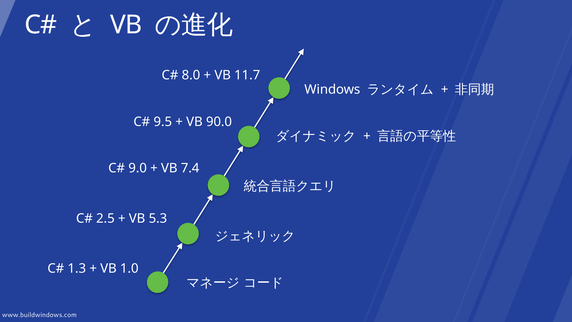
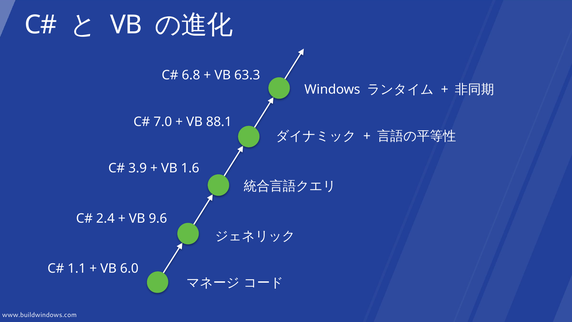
8.0: 8.0 -> 6.8
11.7: 11.7 -> 63.3
9.5: 9.5 -> 7.0
90.0: 90.0 -> 88.1
9.0: 9.0 -> 3.9
7.4: 7.4 -> 1.6
2.5: 2.5 -> 2.4
5.3: 5.3 -> 9.6
1.3: 1.3 -> 1.1
1.0: 1.0 -> 6.0
